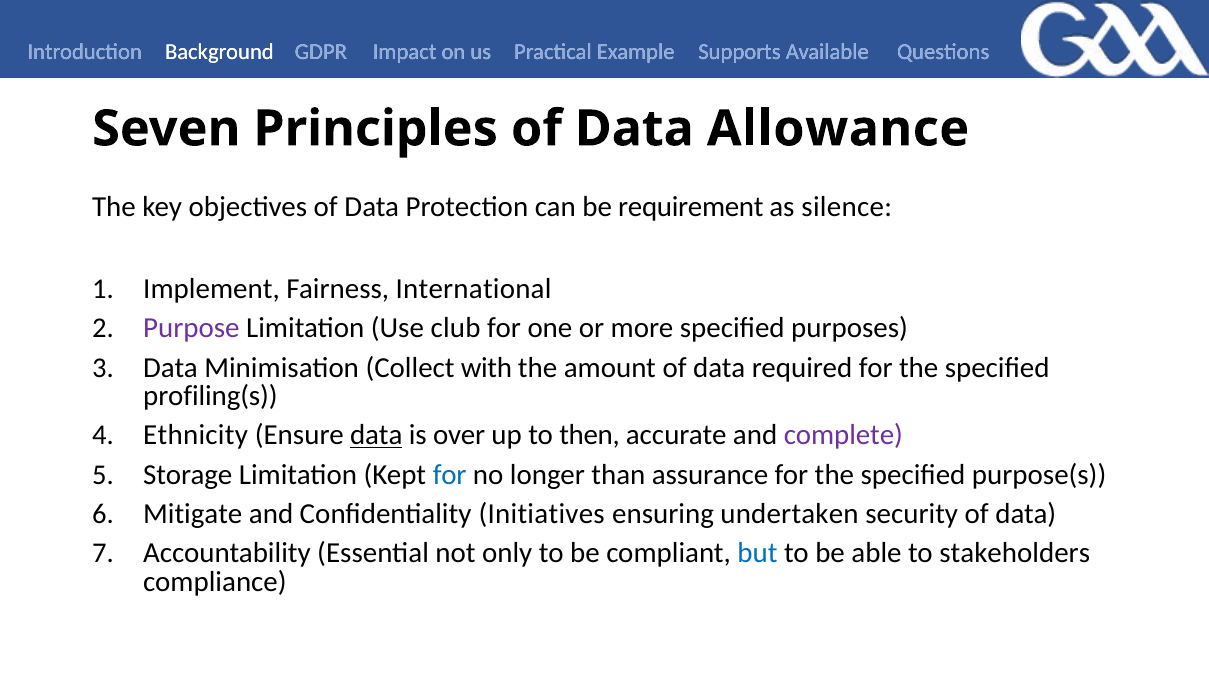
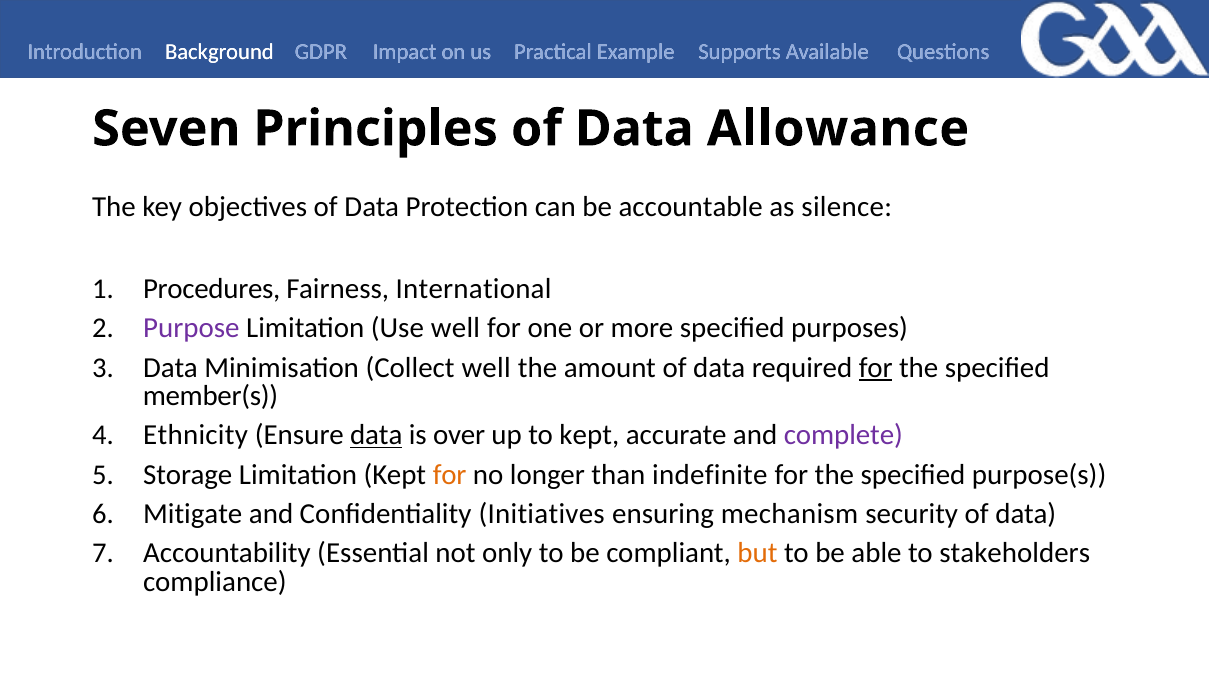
requirement: requirement -> accountable
Implement: Implement -> Procedures
Use club: club -> well
Collect with: with -> well
for at (876, 368) underline: none -> present
profiling(s: profiling(s -> member(s
to then: then -> kept
for at (450, 475) colour: blue -> orange
assurance: assurance -> indefinite
undertaken: undertaken -> mechanism
but colour: blue -> orange
